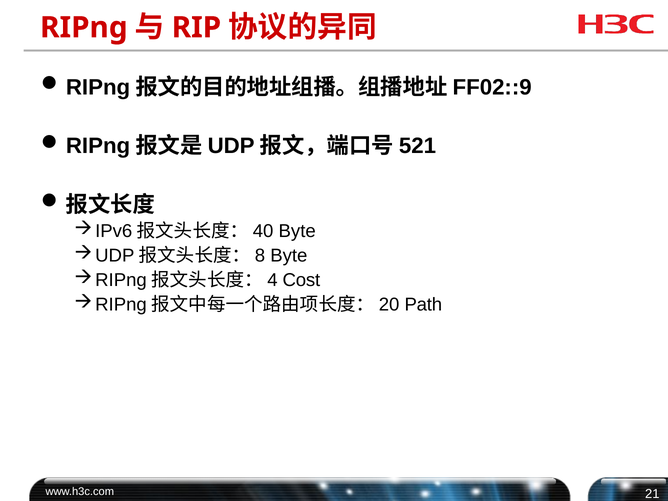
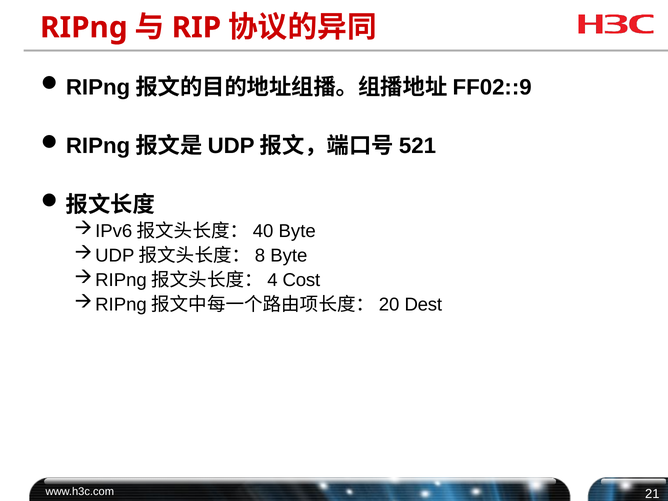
Path: Path -> Dest
